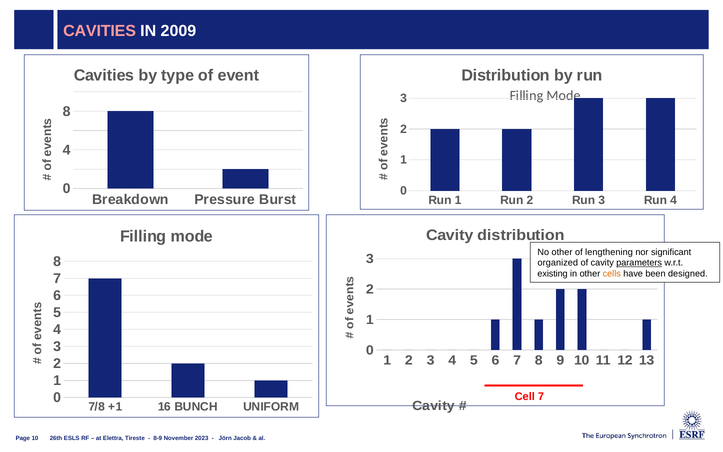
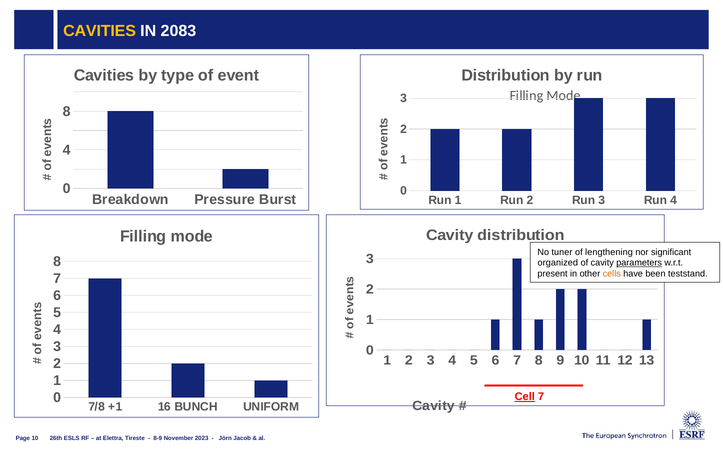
CAVITIES at (100, 31) colour: pink -> yellow
2009: 2009 -> 2083
No other: other -> tuner
existing: existing -> present
designed: designed -> teststand
Cell underline: none -> present
